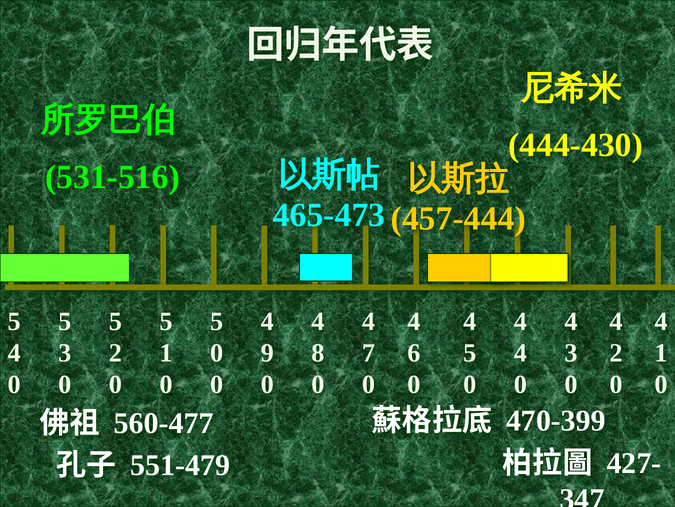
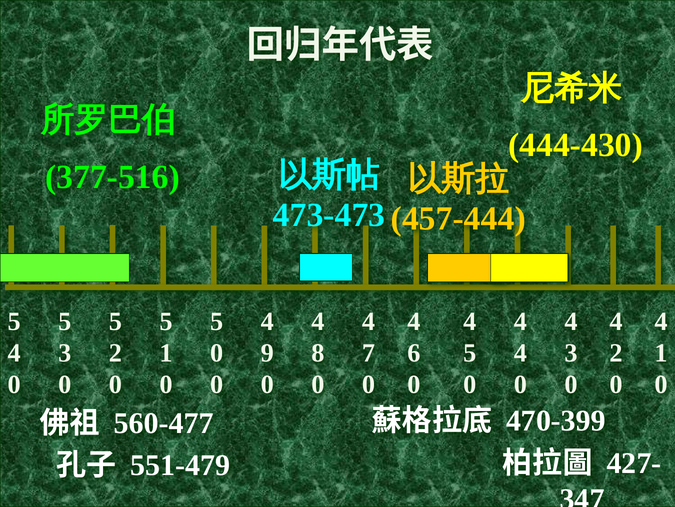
531-516: 531-516 -> 377-516
465-473: 465-473 -> 473-473
